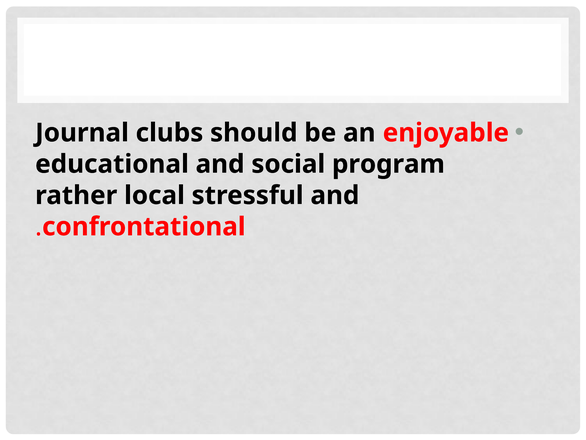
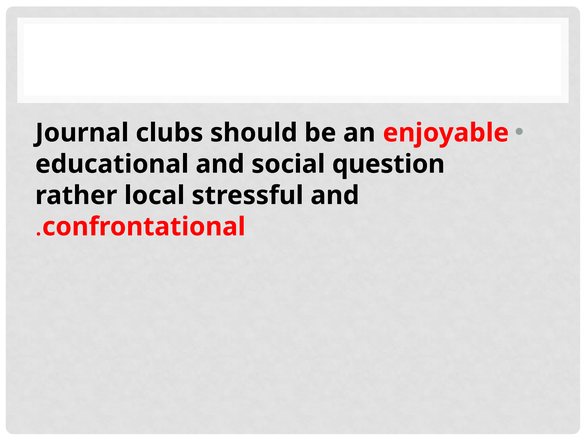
program: program -> question
